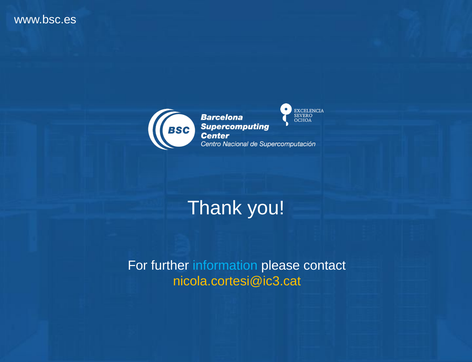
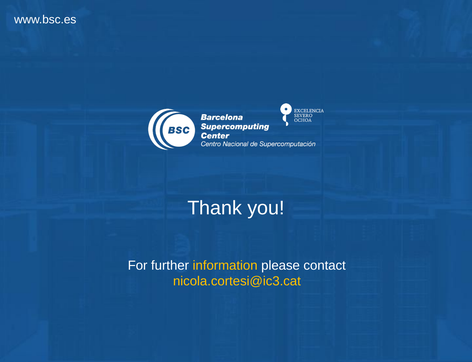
information colour: light blue -> yellow
